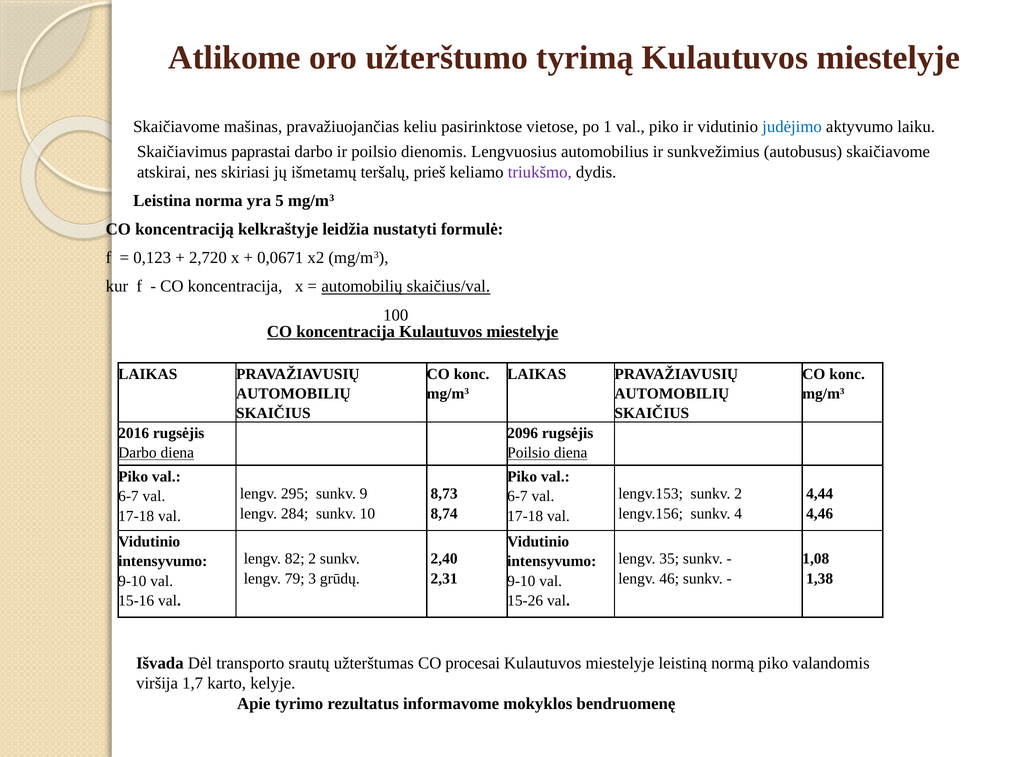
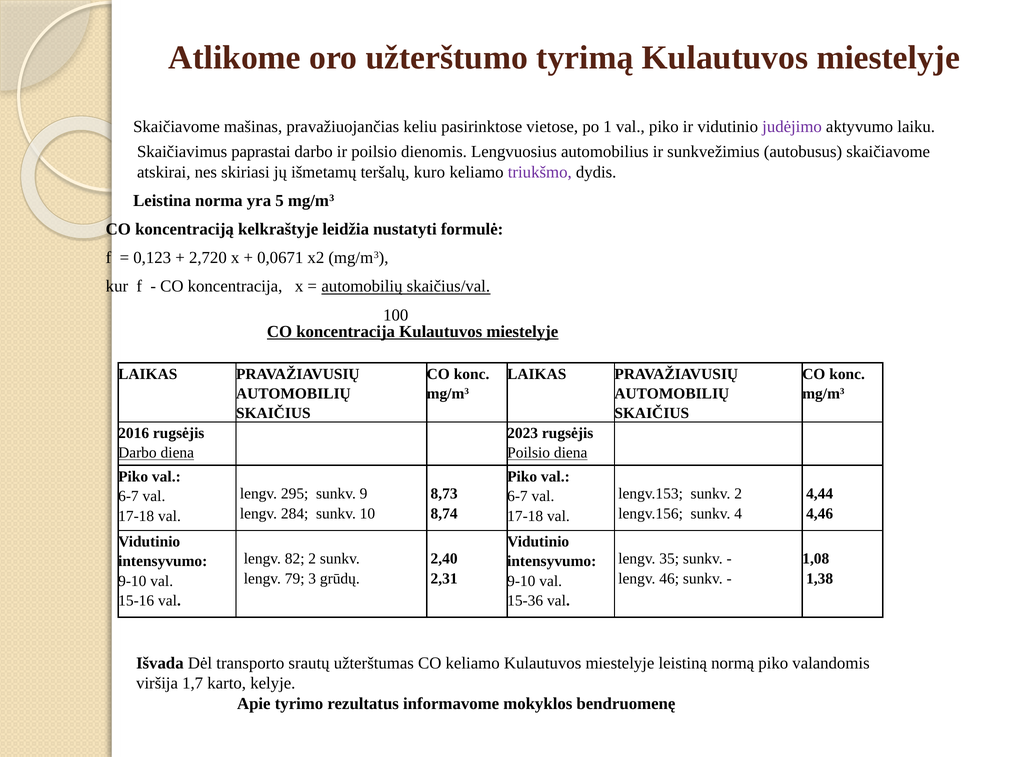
judėjimo colour: blue -> purple
prieš: prieš -> kuro
2096: 2096 -> 2023
15-26: 15-26 -> 15-36
CO procesai: procesai -> keliamo
